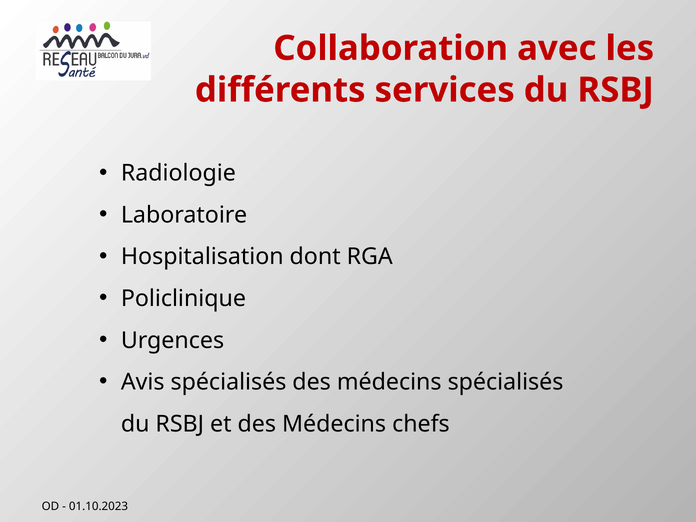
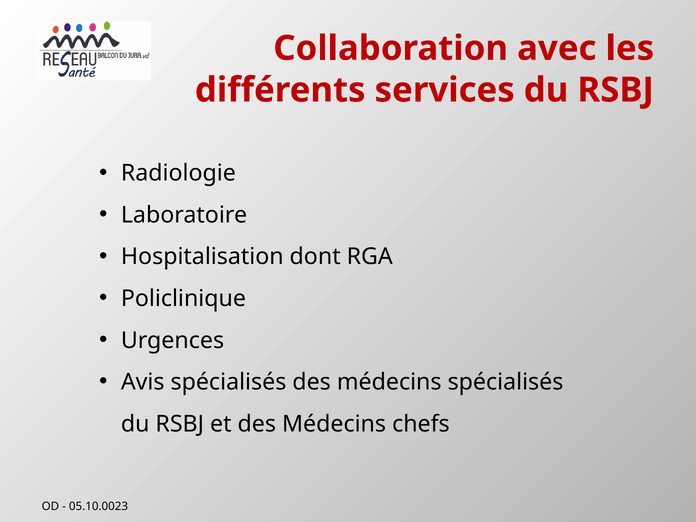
01.10.2023: 01.10.2023 -> 05.10.0023
